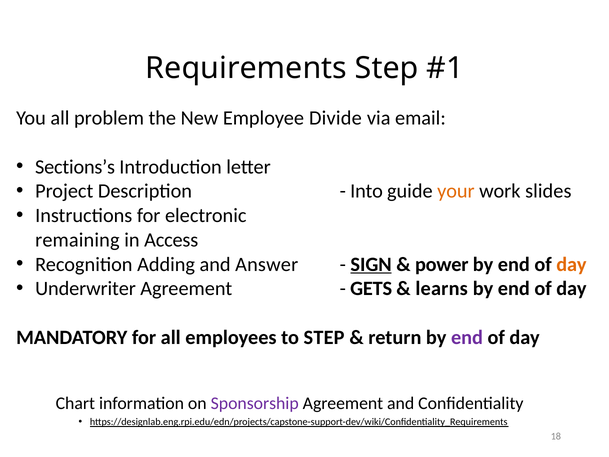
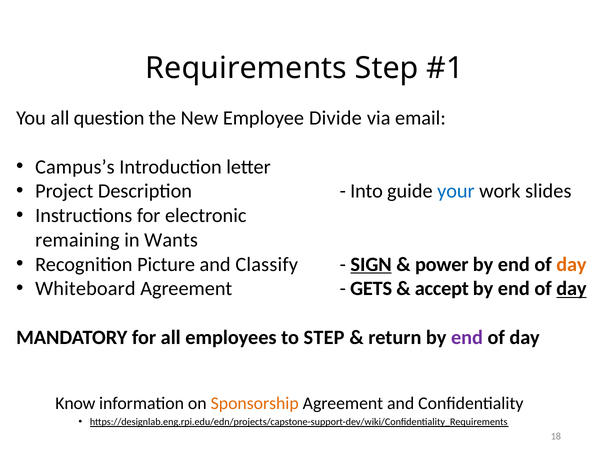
problem: problem -> question
Sections’s: Sections’s -> Campus’s
your colour: orange -> blue
Access: Access -> Wants
Adding: Adding -> Picture
Answer: Answer -> Classify
Underwriter: Underwriter -> Whiteboard
learns: learns -> accept
day at (571, 289) underline: none -> present
Chart: Chart -> Know
Sponsorship colour: purple -> orange
